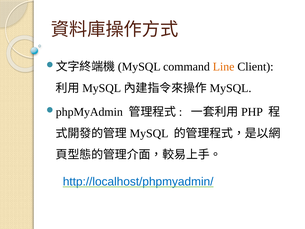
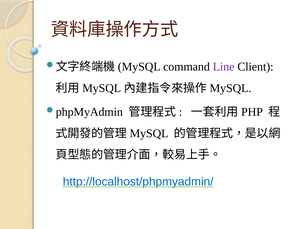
Line colour: orange -> purple
